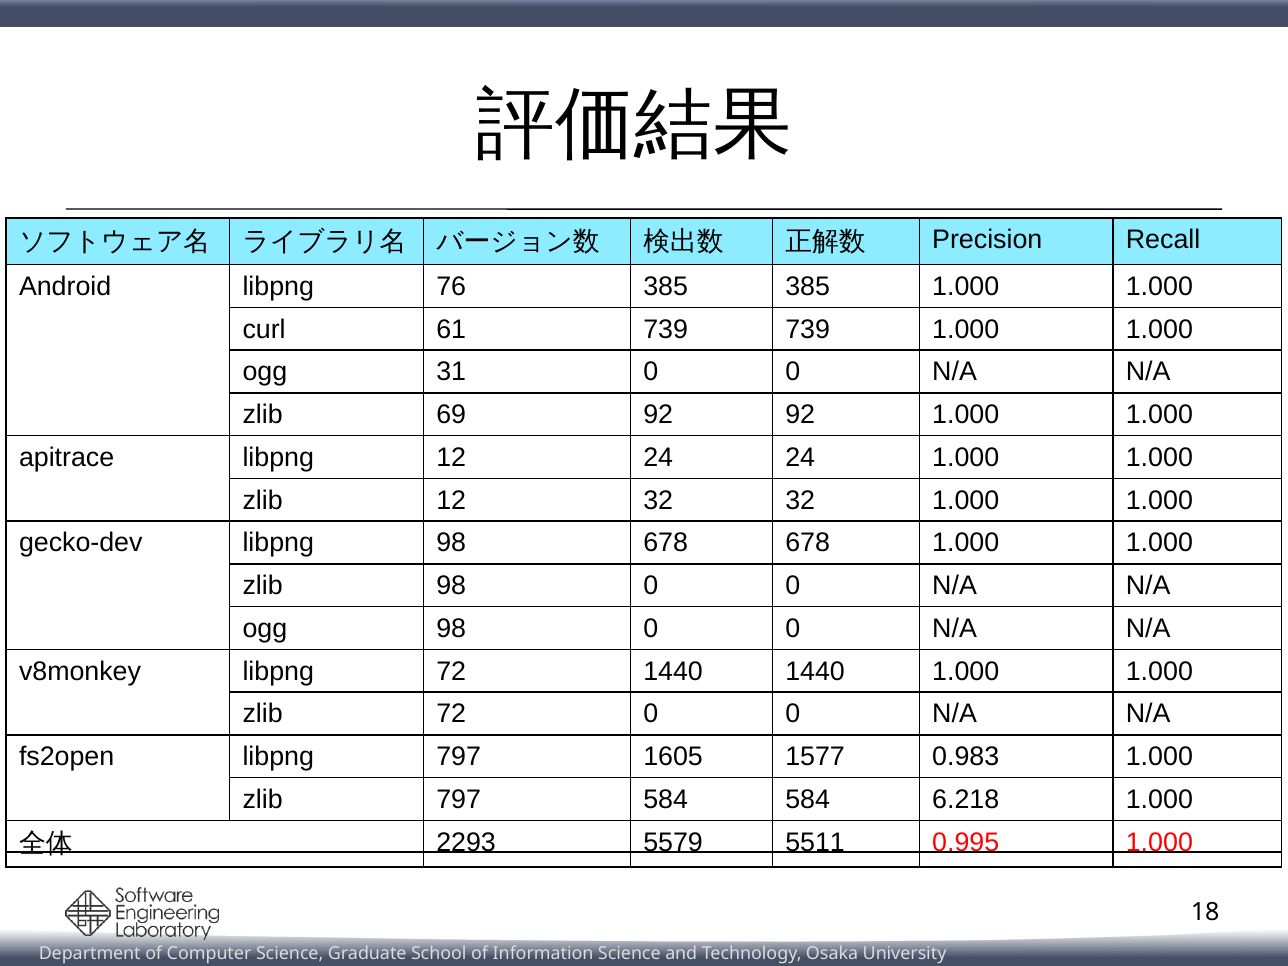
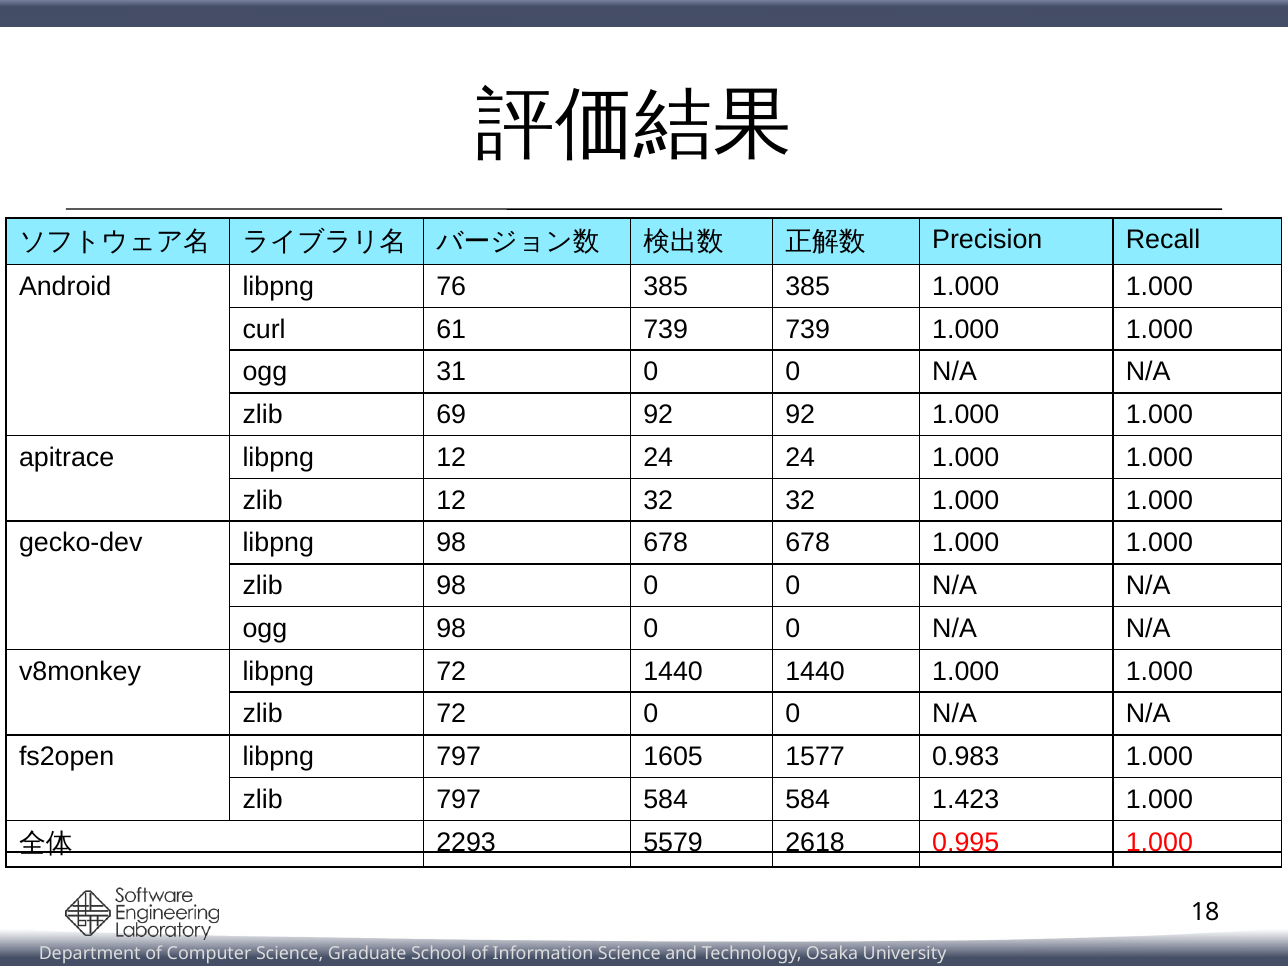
6.218: 6.218 -> 1.423
5511: 5511 -> 2618
